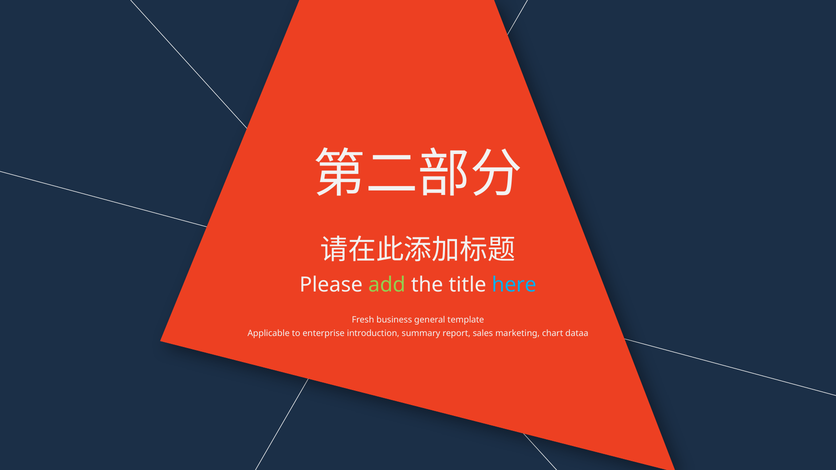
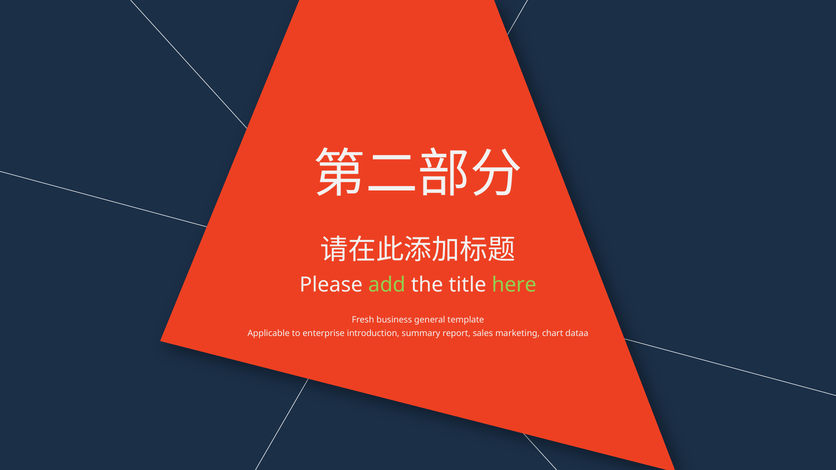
here colour: light blue -> light green
